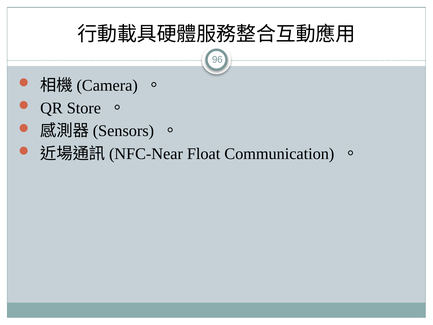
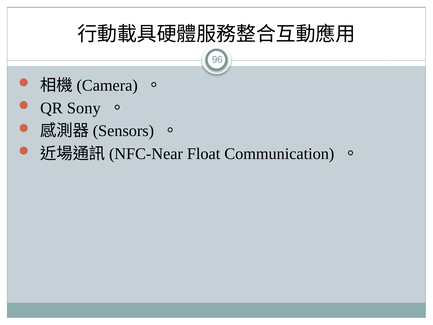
Store: Store -> Sony
